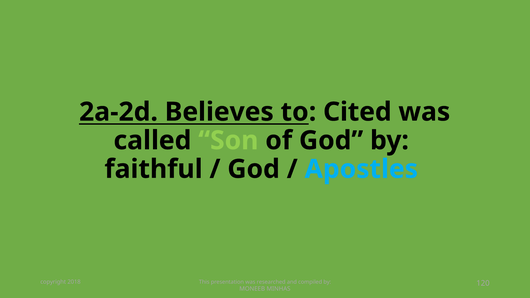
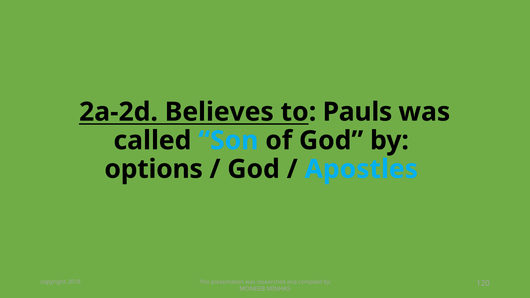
Cited: Cited -> Pauls
Son colour: light green -> light blue
faithful: faithful -> options
